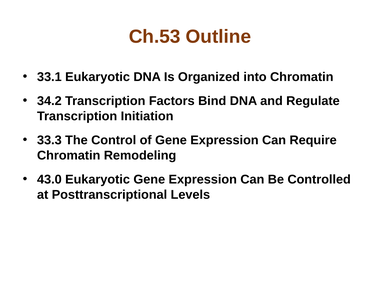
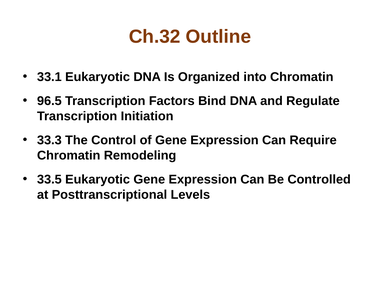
Ch.53: Ch.53 -> Ch.32
34.2: 34.2 -> 96.5
43.0: 43.0 -> 33.5
